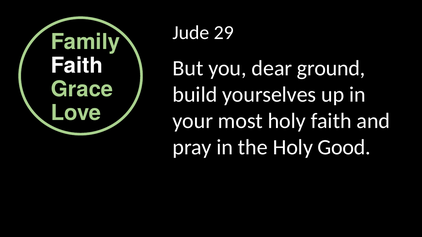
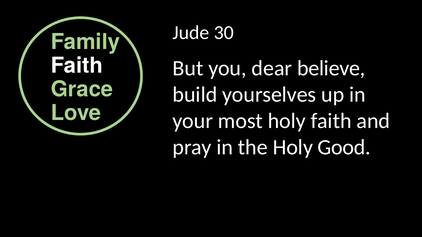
29: 29 -> 30
ground: ground -> believe
